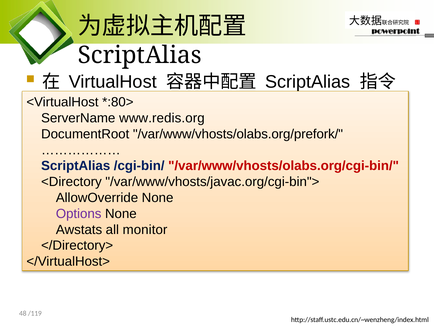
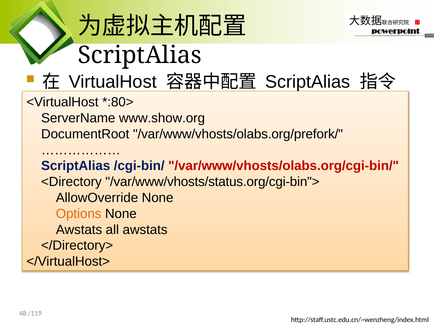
www.redis.org: www.redis.org -> www.show.org
/var/www/vhosts/javac.org/cgi-bin">: /var/www/vhosts/javac.org/cgi-bin"> -> /var/www/vhosts/status.org/cgi-bin">
Options colour: purple -> orange
all monitor: monitor -> awstats
